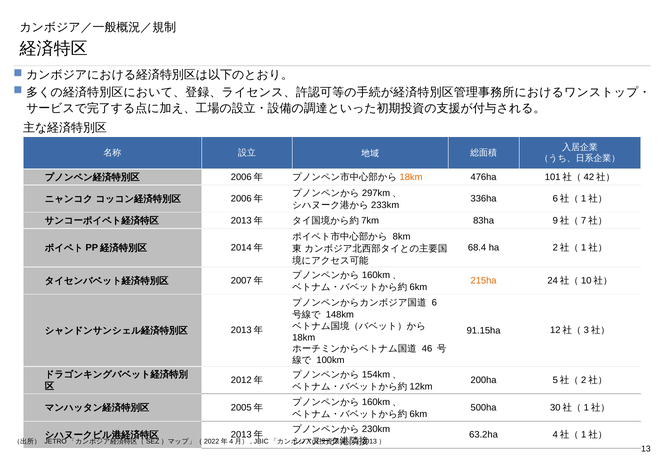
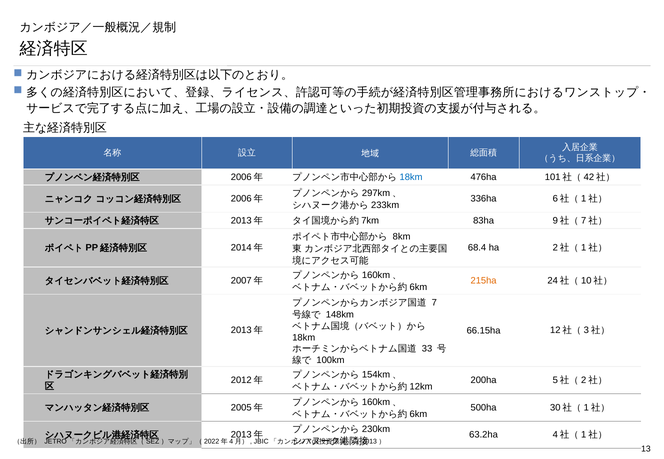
18km at (411, 178) colour: orange -> blue
6: 6 -> 7
91.15ha: 91.15ha -> 66.15ha
46: 46 -> 33
